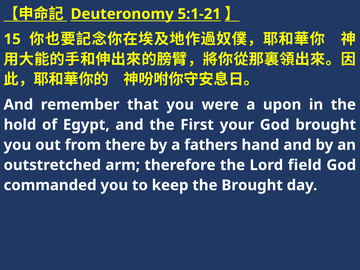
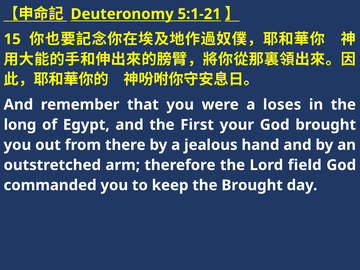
upon: upon -> loses
hold: hold -> long
fathers: fathers -> jealous
